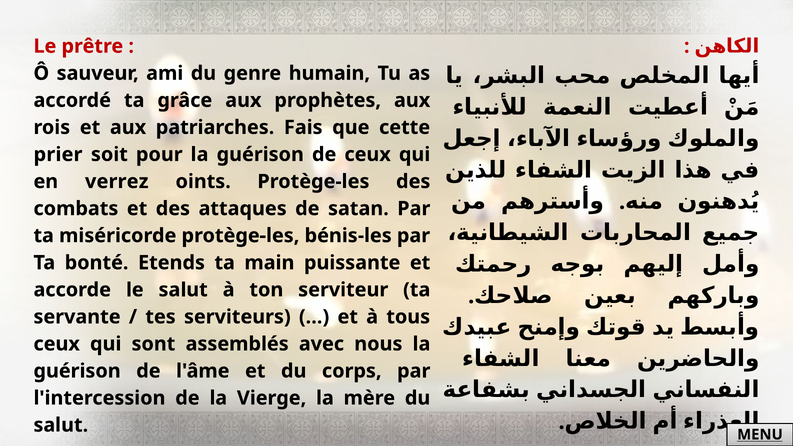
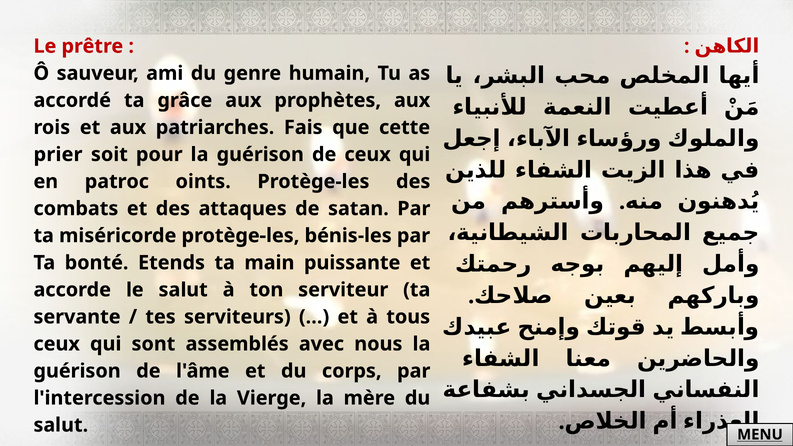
verrez: verrez -> patroc
